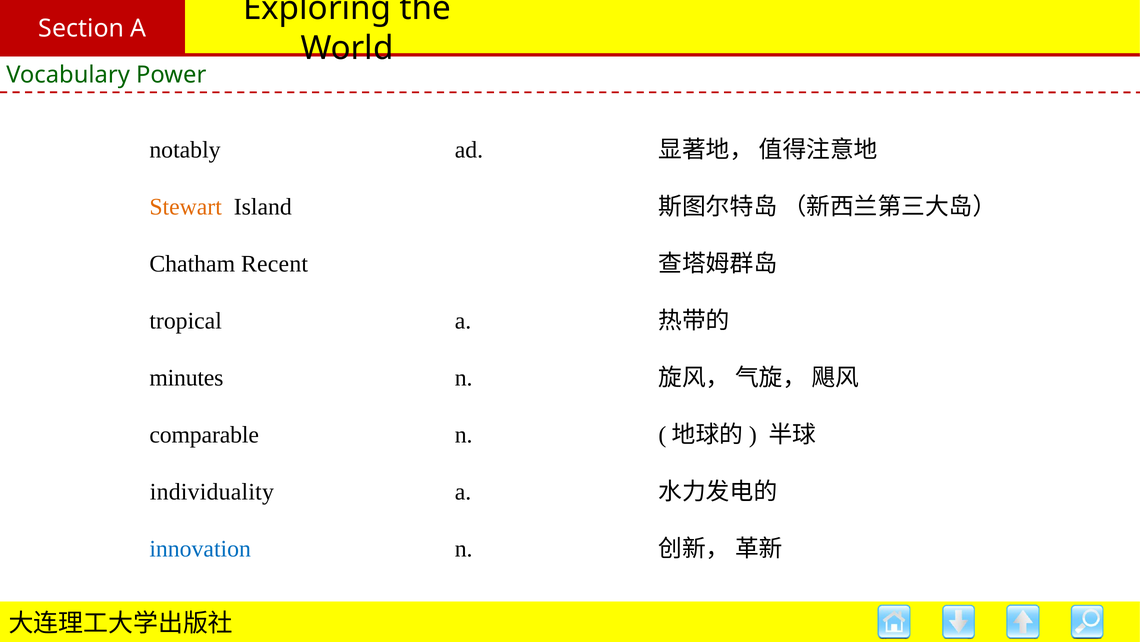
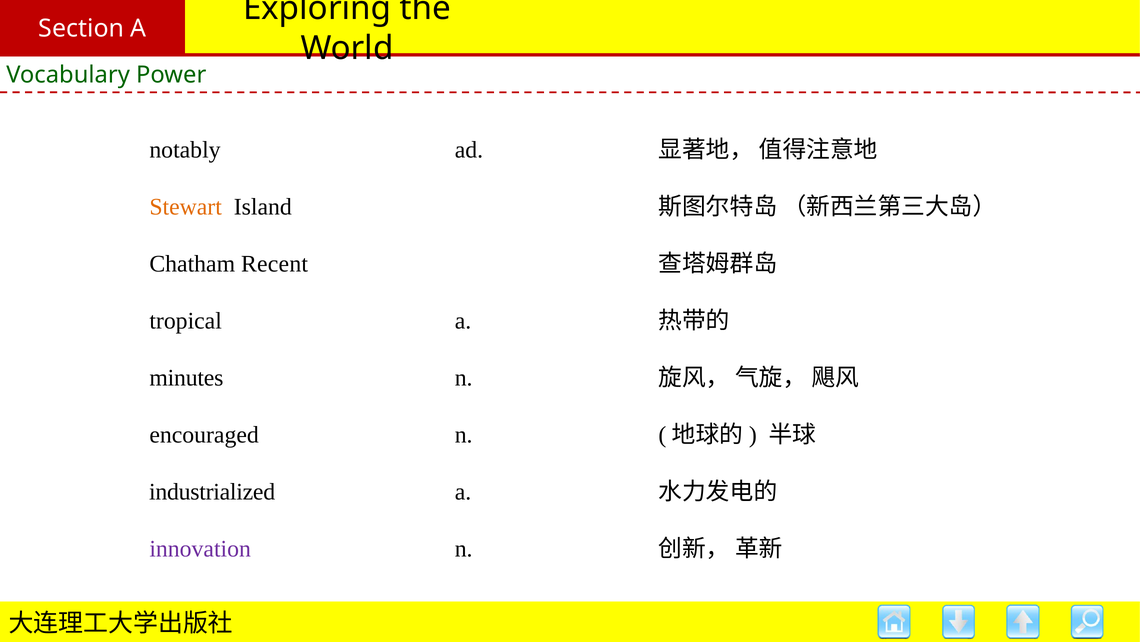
comparable: comparable -> encouraged
individuality: individuality -> industrialized
innovation colour: blue -> purple
